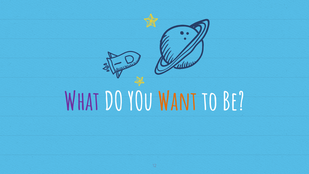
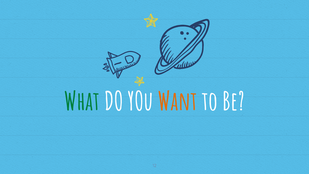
What colour: purple -> green
